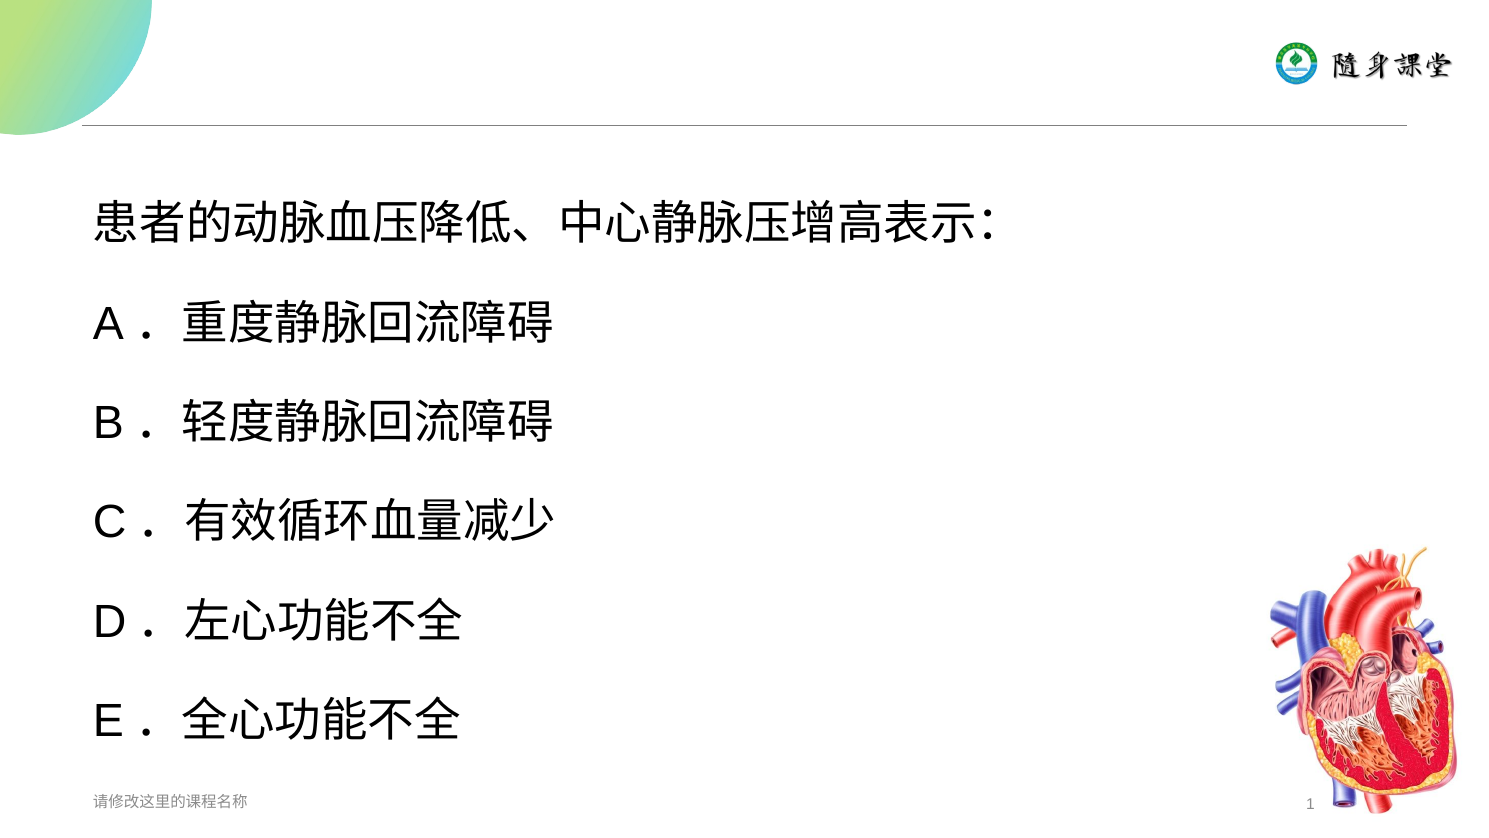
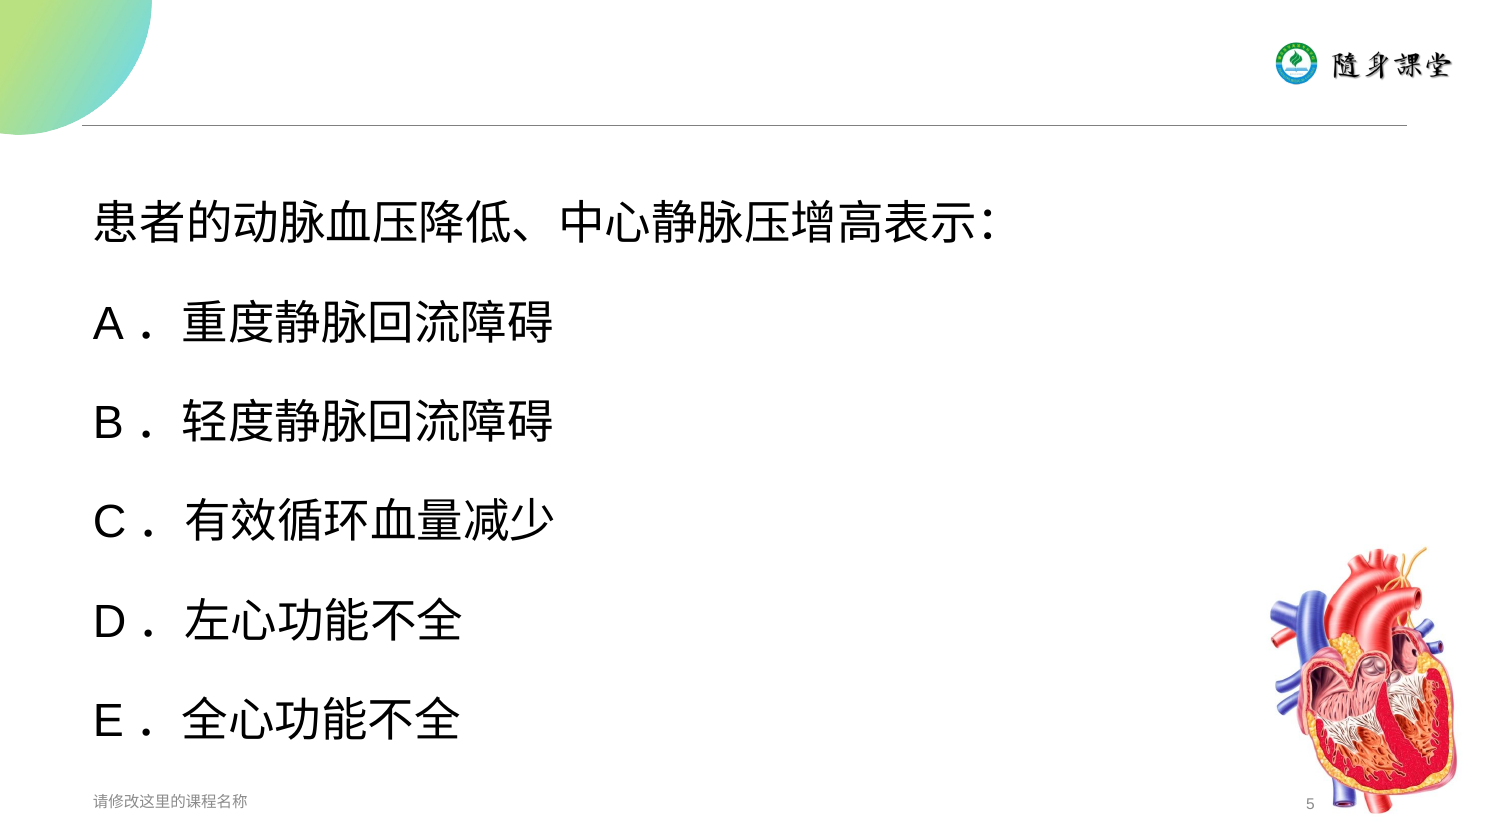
1: 1 -> 5
